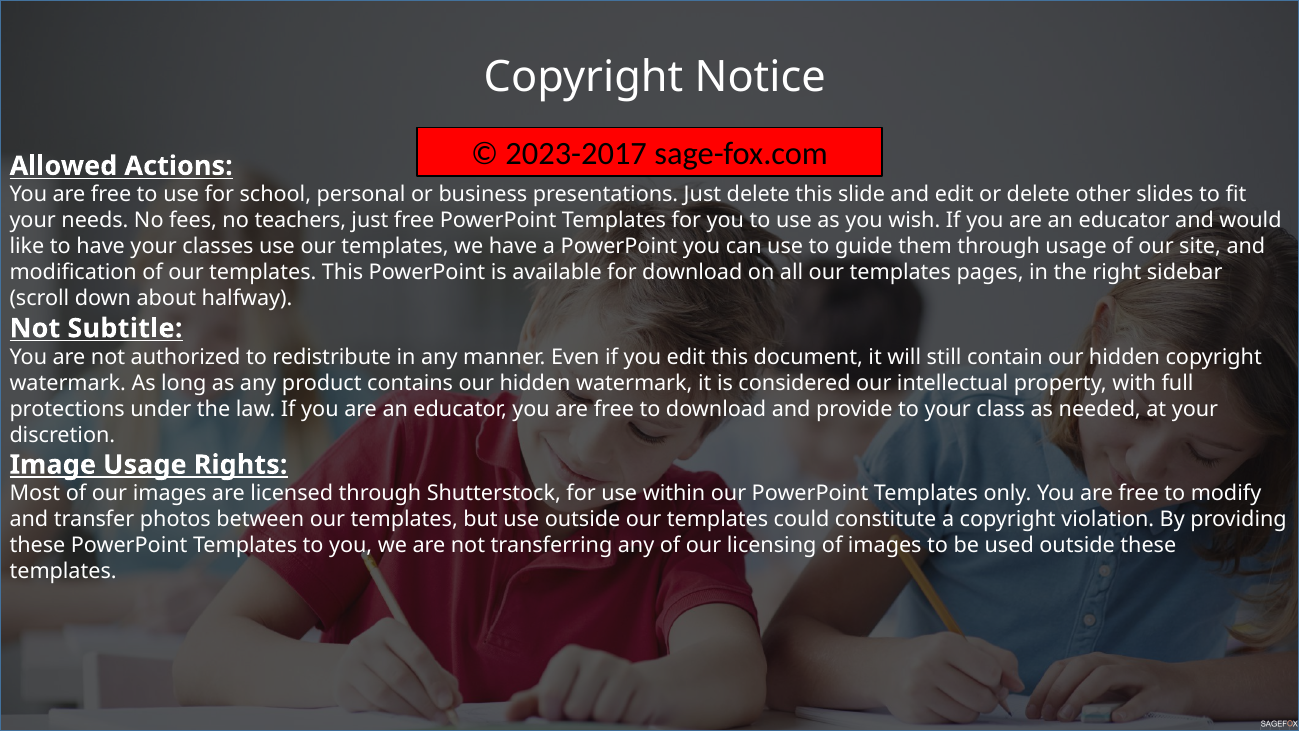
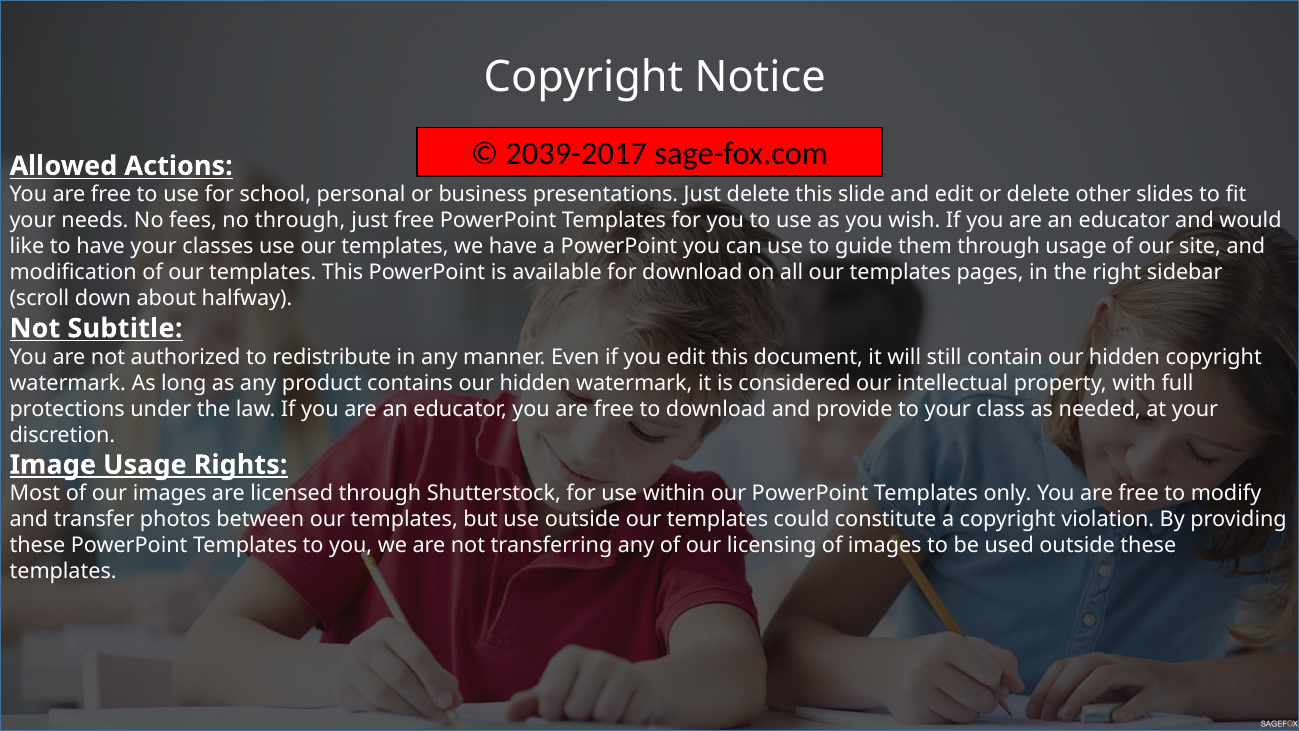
2023-2017: 2023-2017 -> 2039-2017
no teachers: teachers -> through
